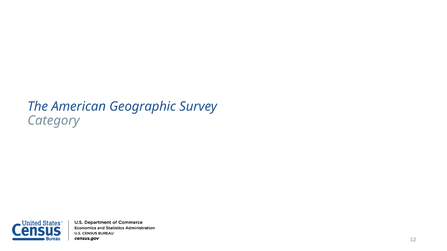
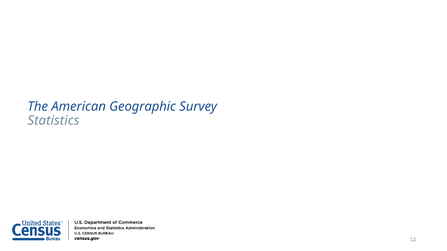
Category: Category -> Statistics
